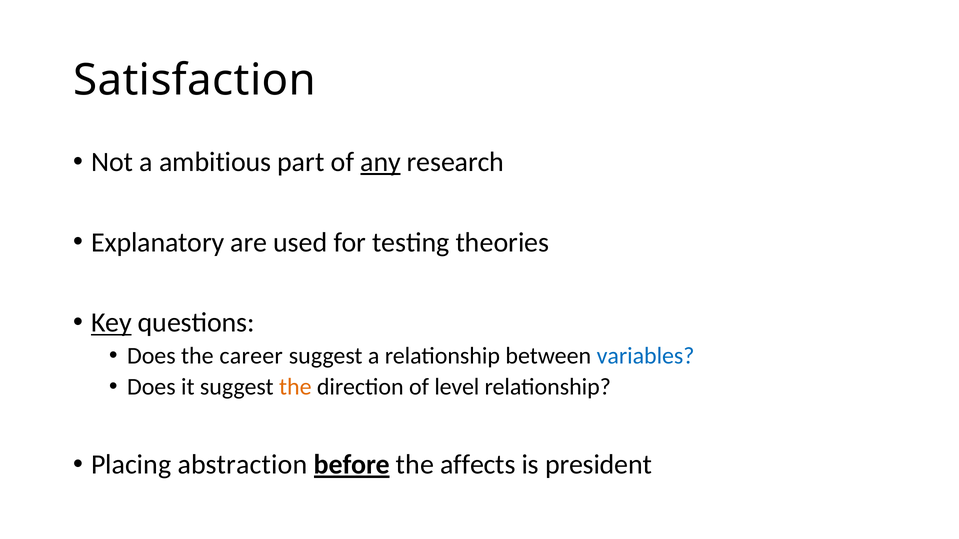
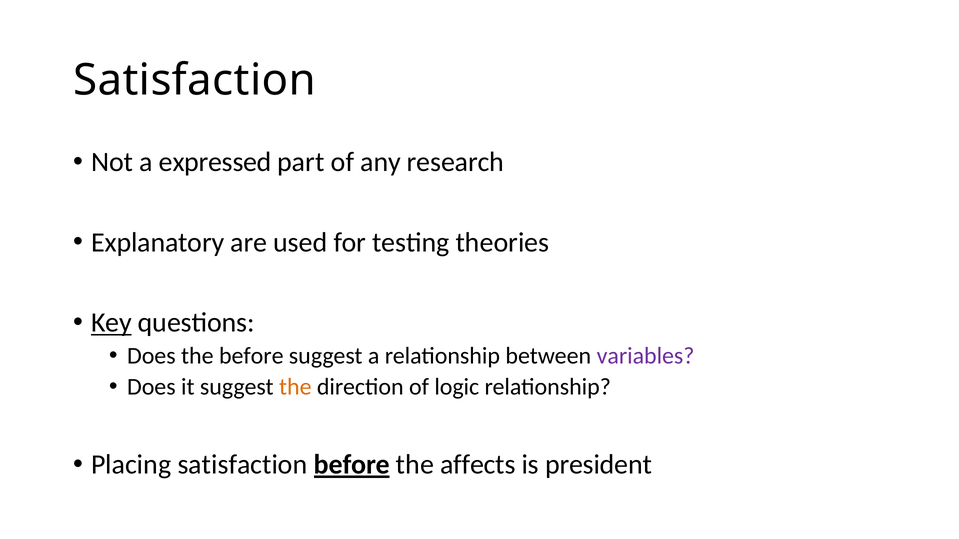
ambitious: ambitious -> expressed
any underline: present -> none
the career: career -> before
variables colour: blue -> purple
level: level -> logic
Placing abstraction: abstraction -> satisfaction
